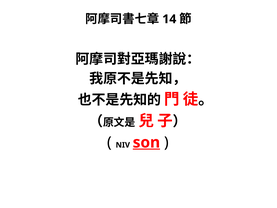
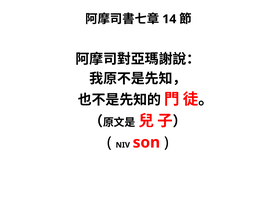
son underline: present -> none
